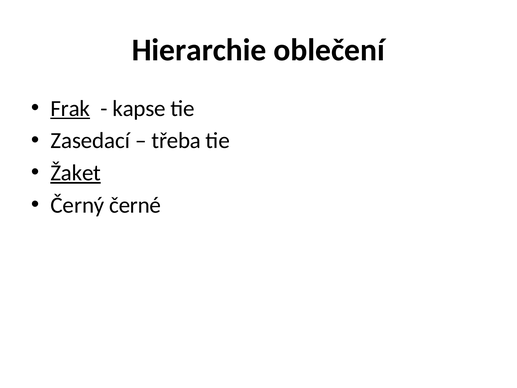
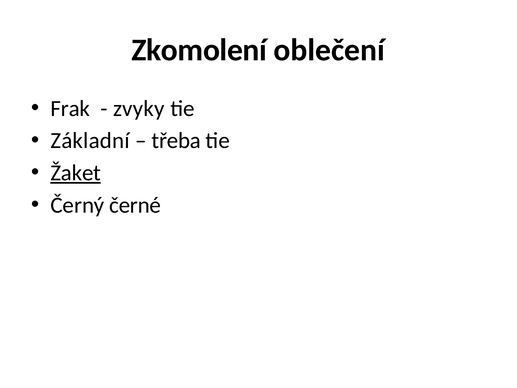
Hierarchie: Hierarchie -> Zkomolení
Frak underline: present -> none
kapse: kapse -> zvyky
Zasedací: Zasedací -> Základní
